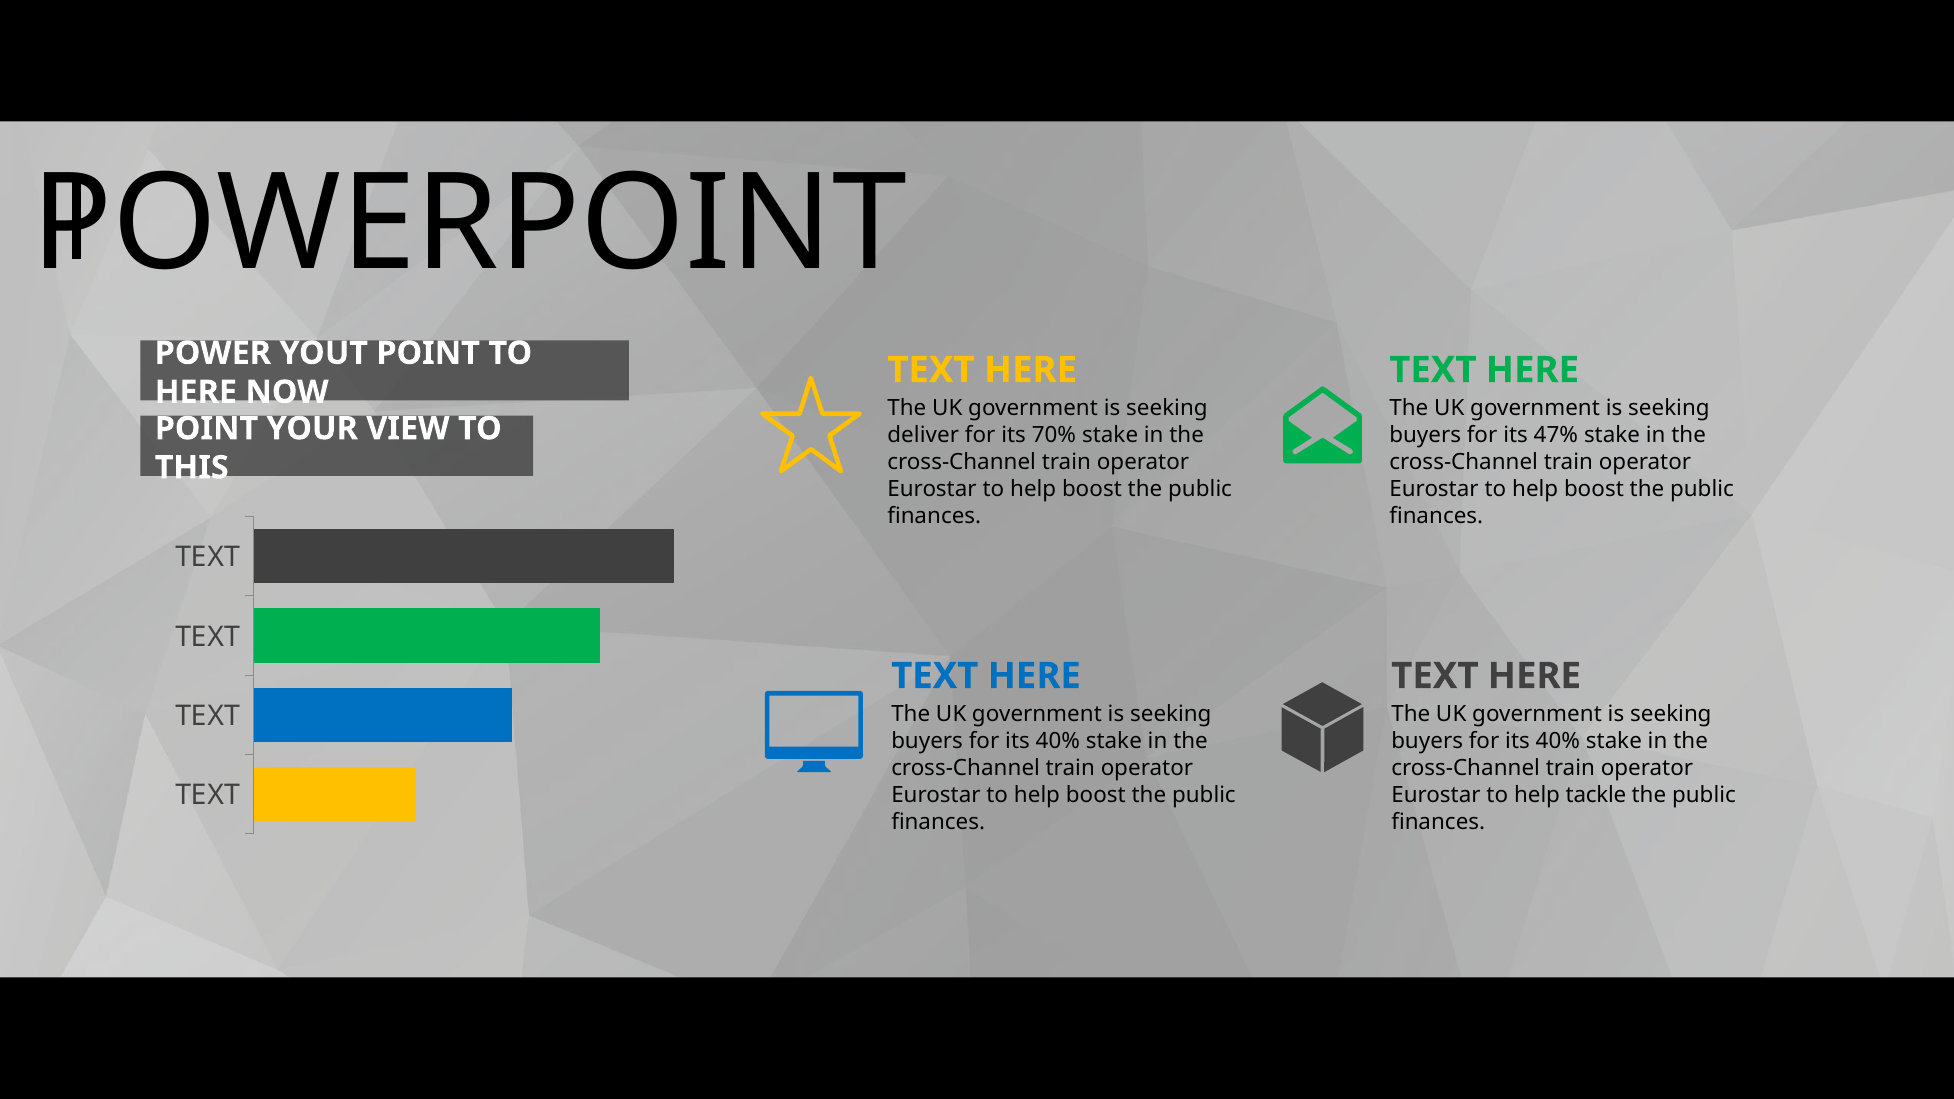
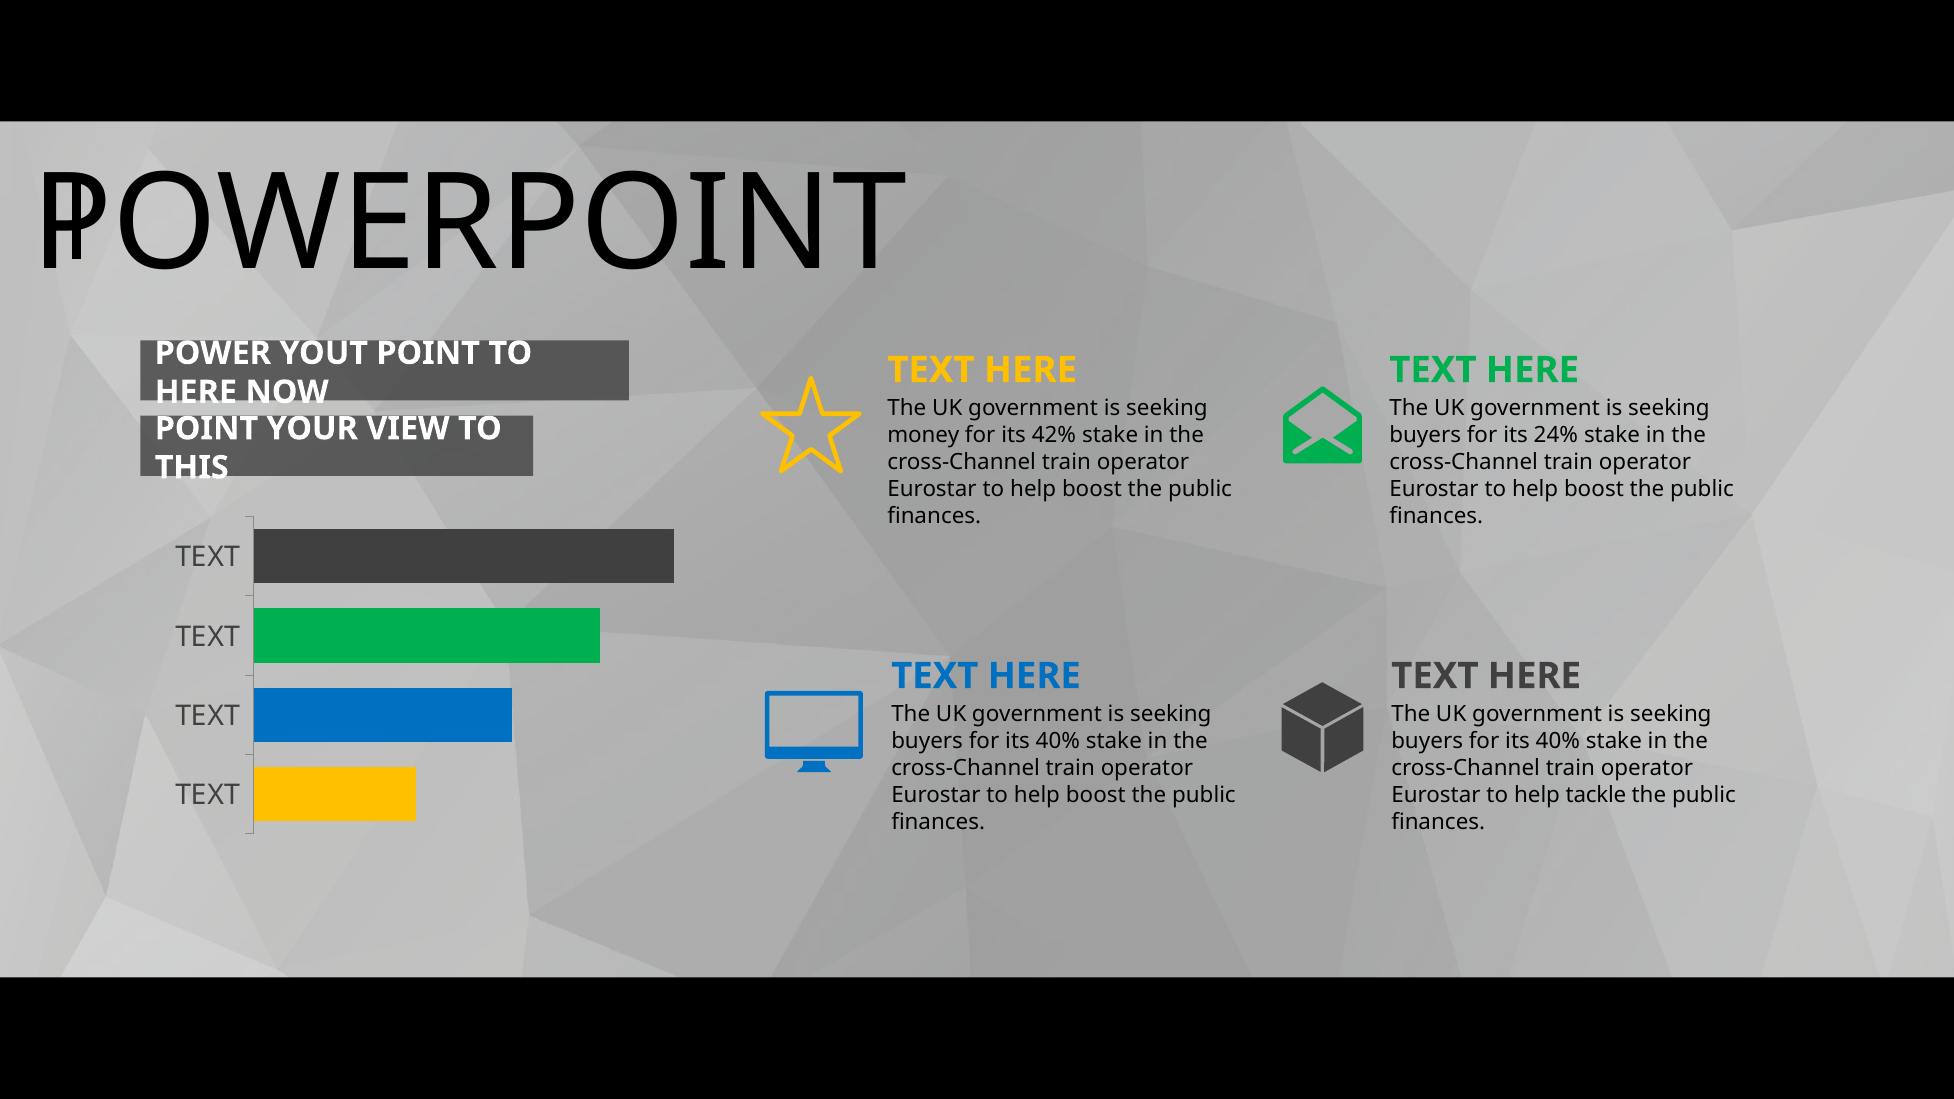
deliver: deliver -> money
70%: 70% -> 42%
47%: 47% -> 24%
